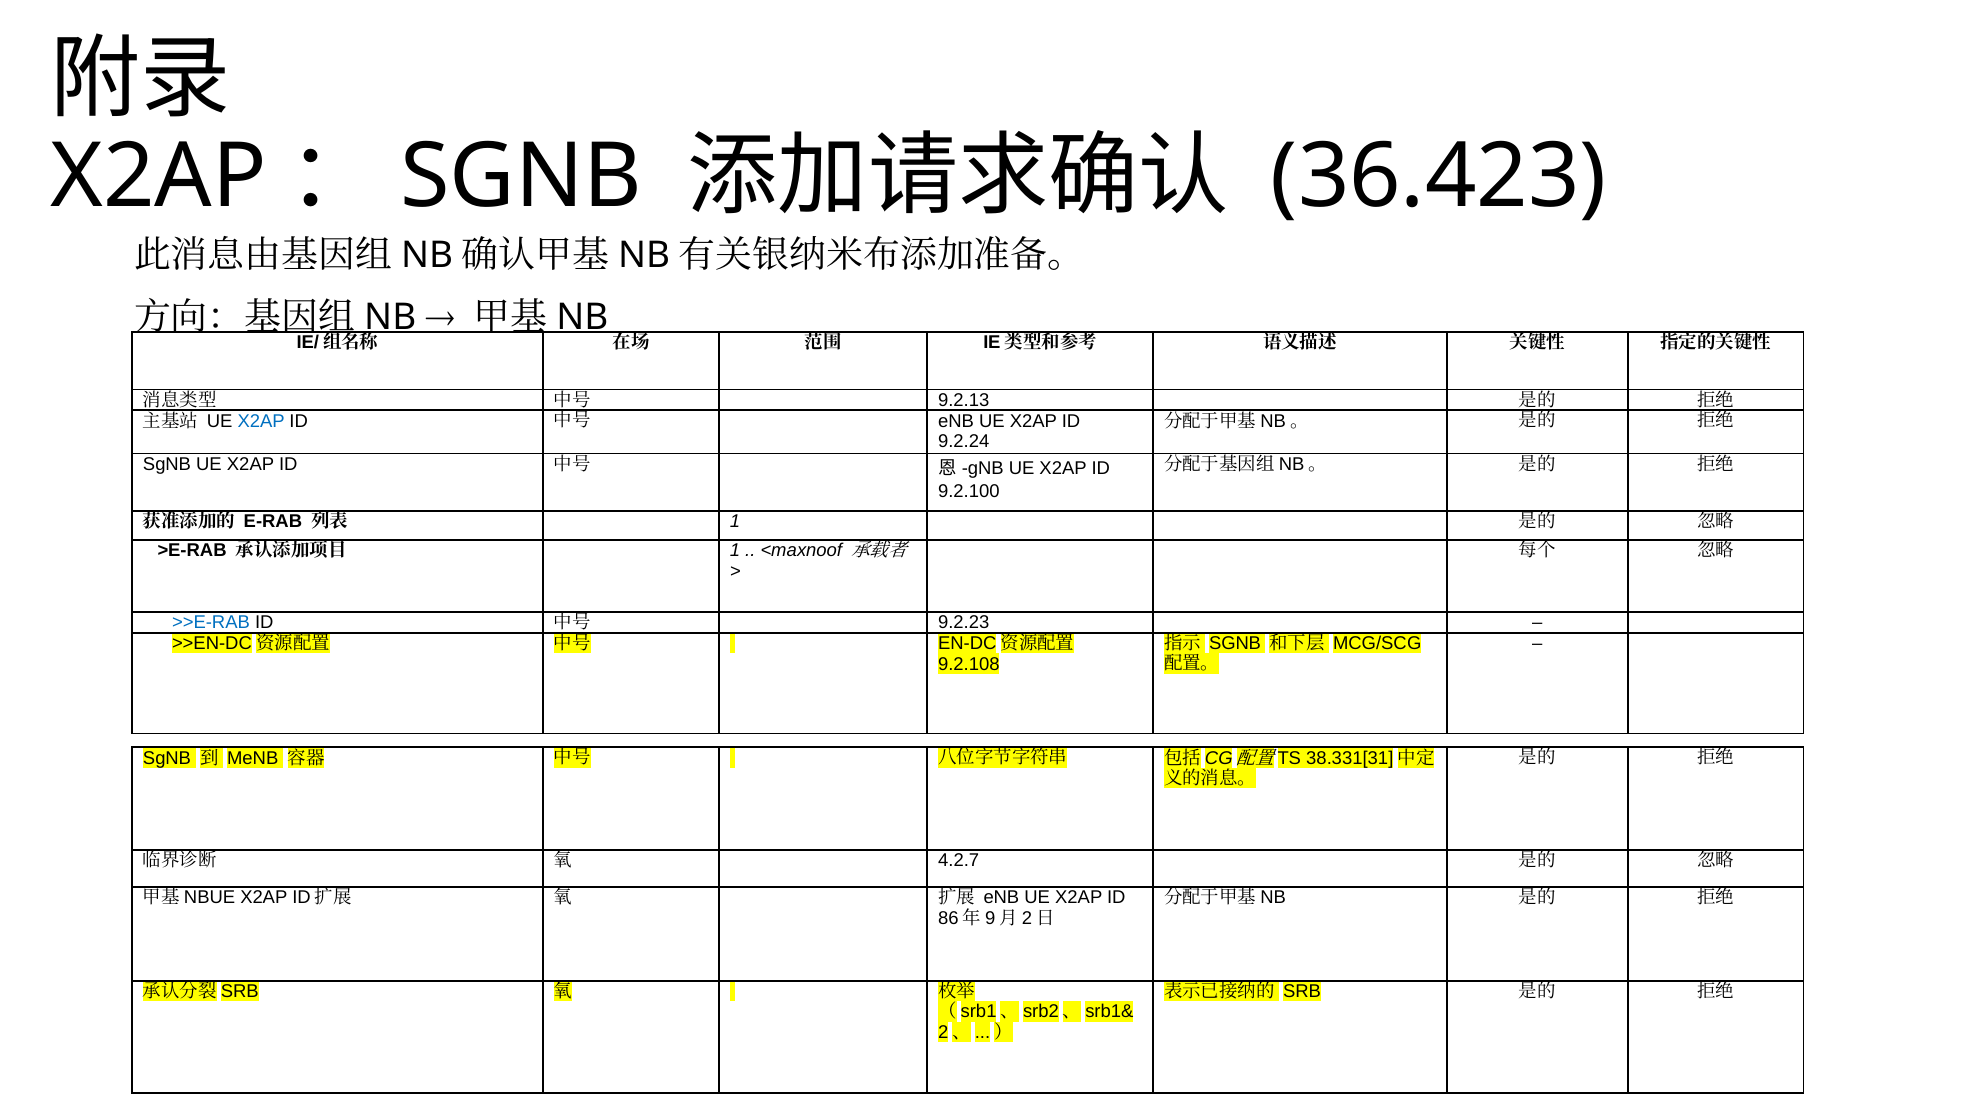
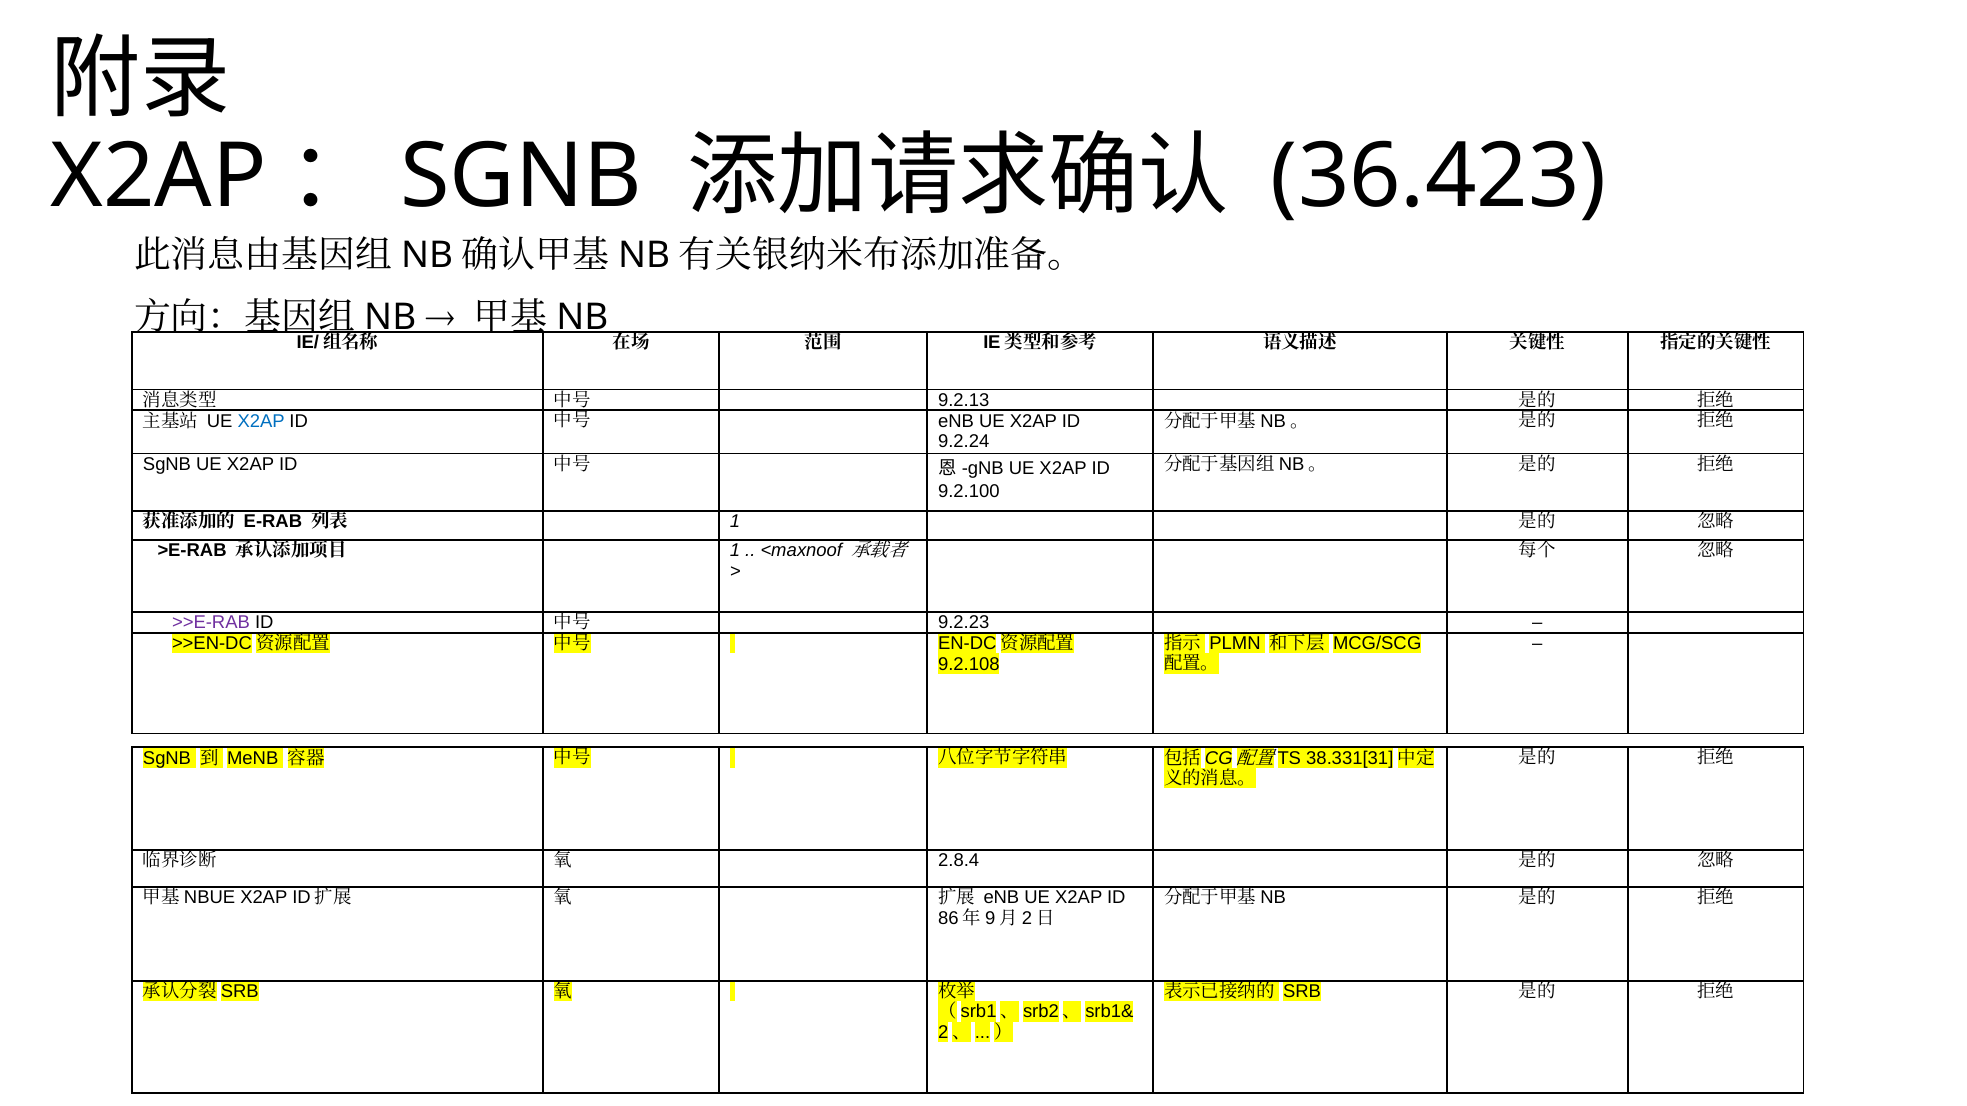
>>E-RAB colour: blue -> purple
SGNB at (1235, 644): SGNB -> PLMN
4.2.7: 4.2.7 -> 2.8.4
